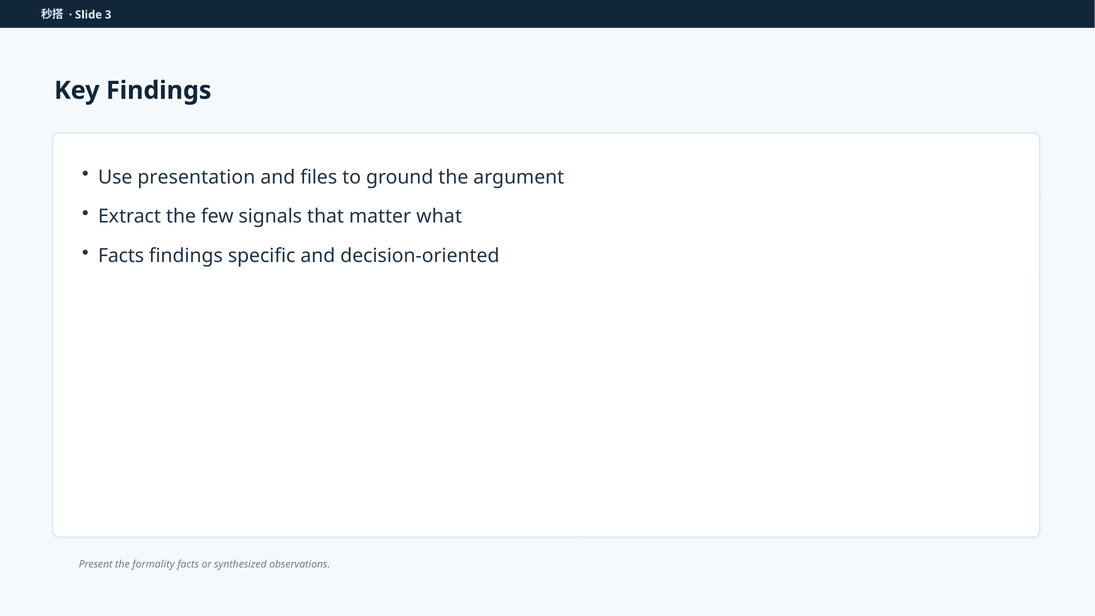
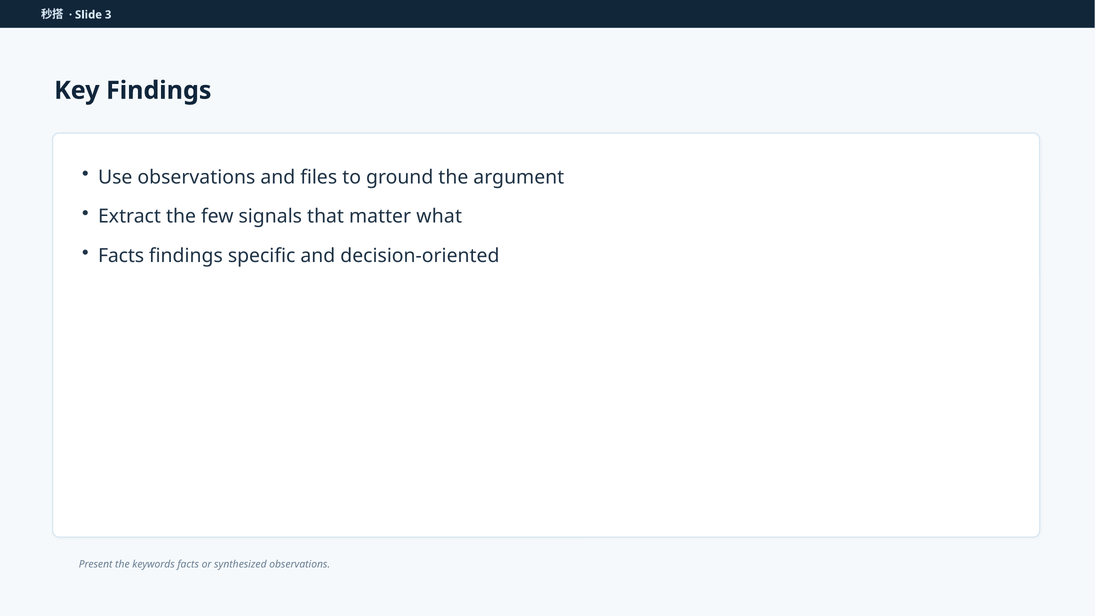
Use presentation: presentation -> observations
formality: formality -> keywords
